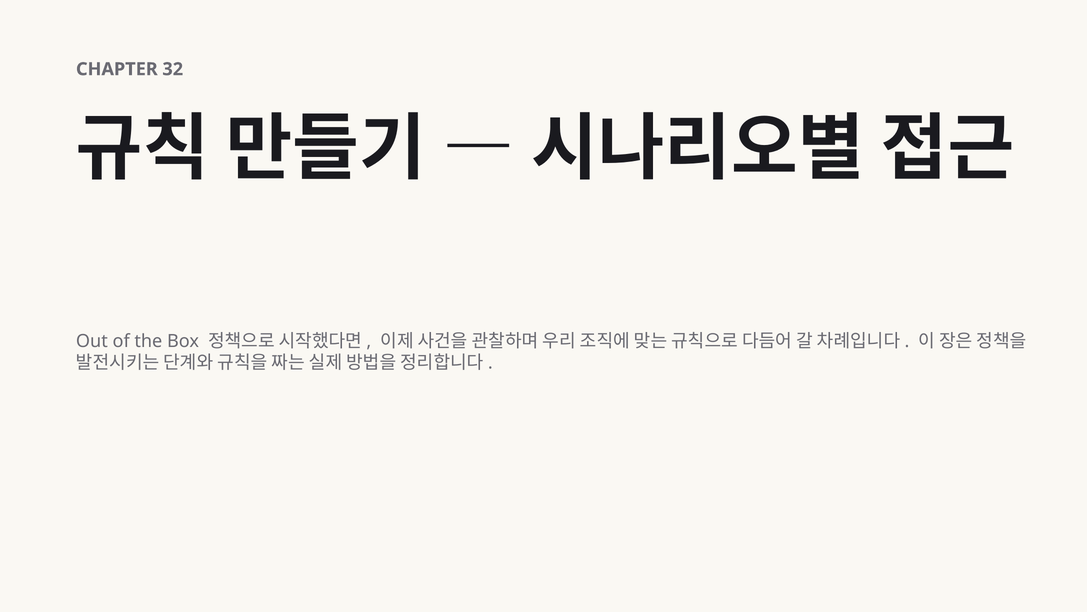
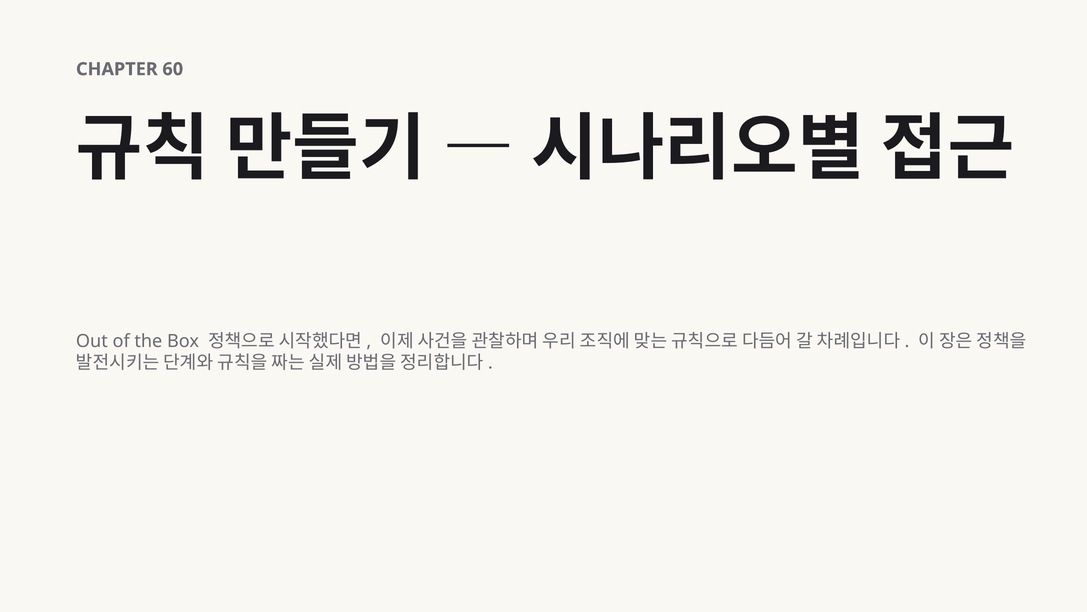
32: 32 -> 60
